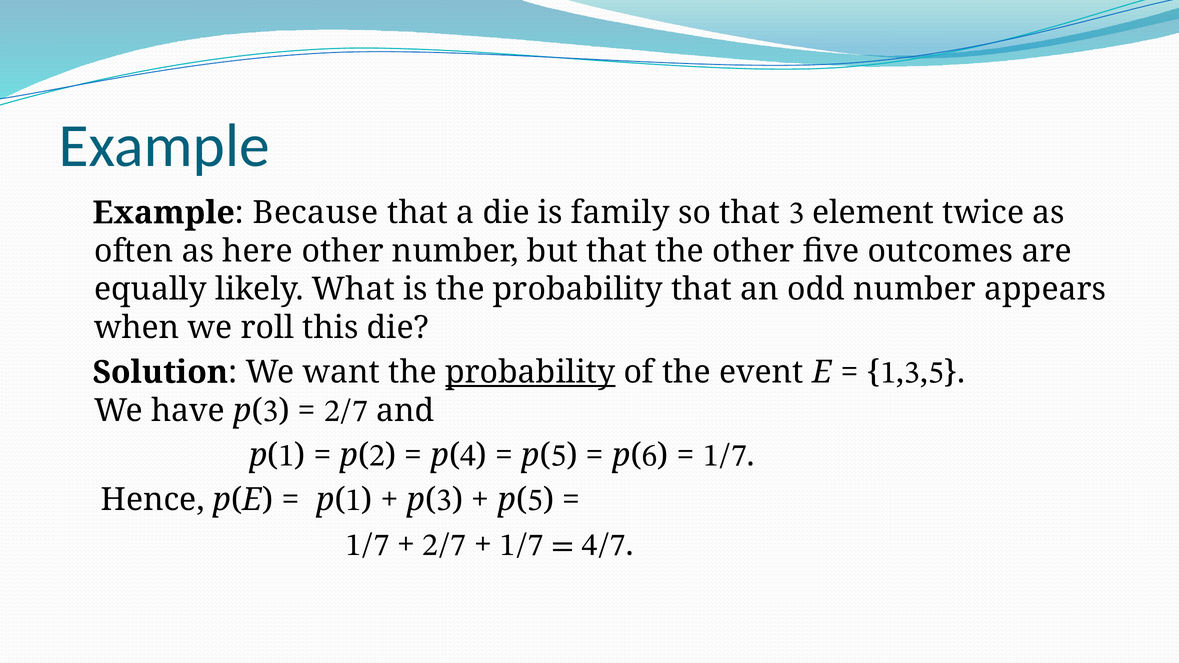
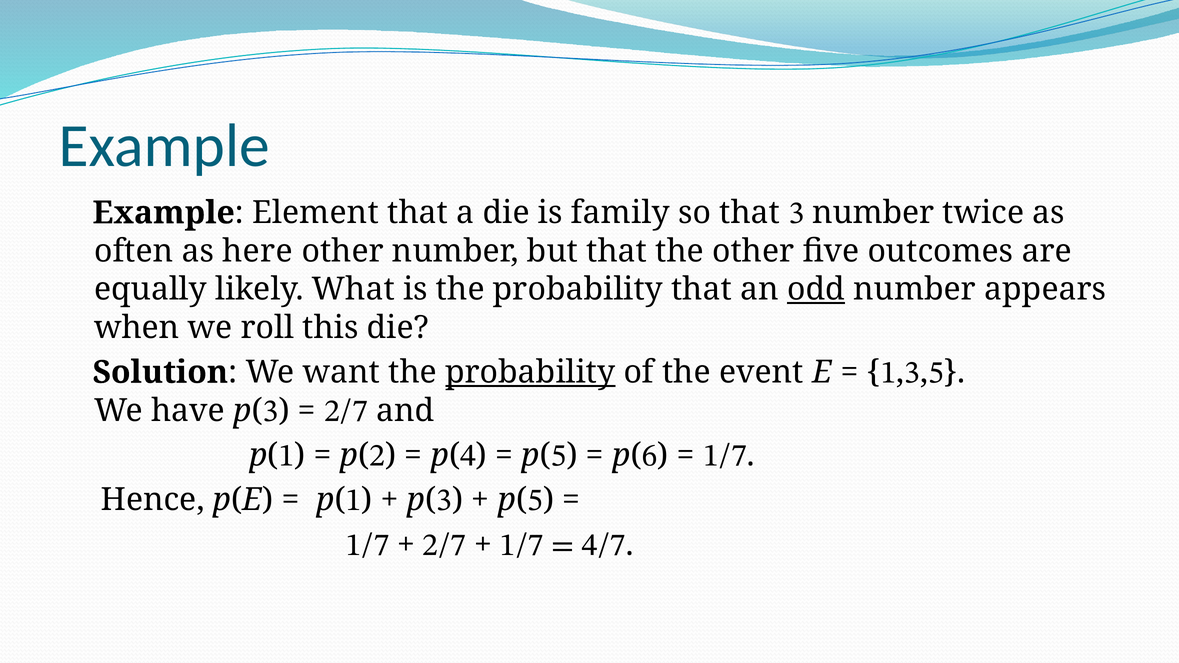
Because: Because -> Element
element at (873, 213): element -> number
odd underline: none -> present
